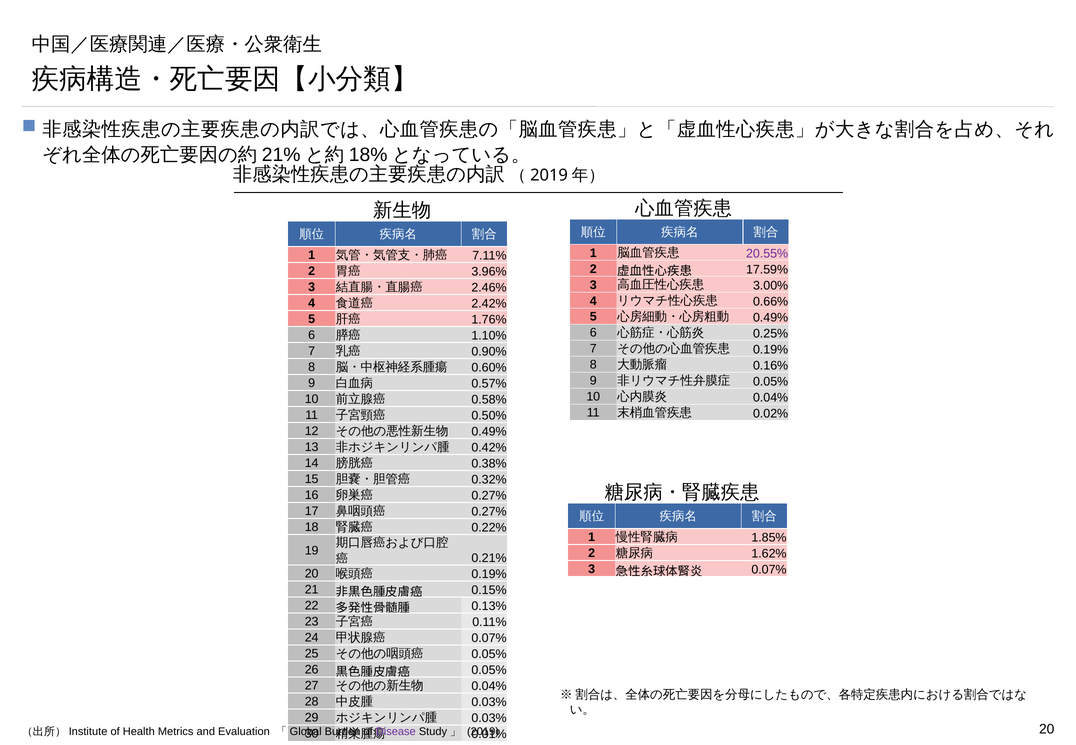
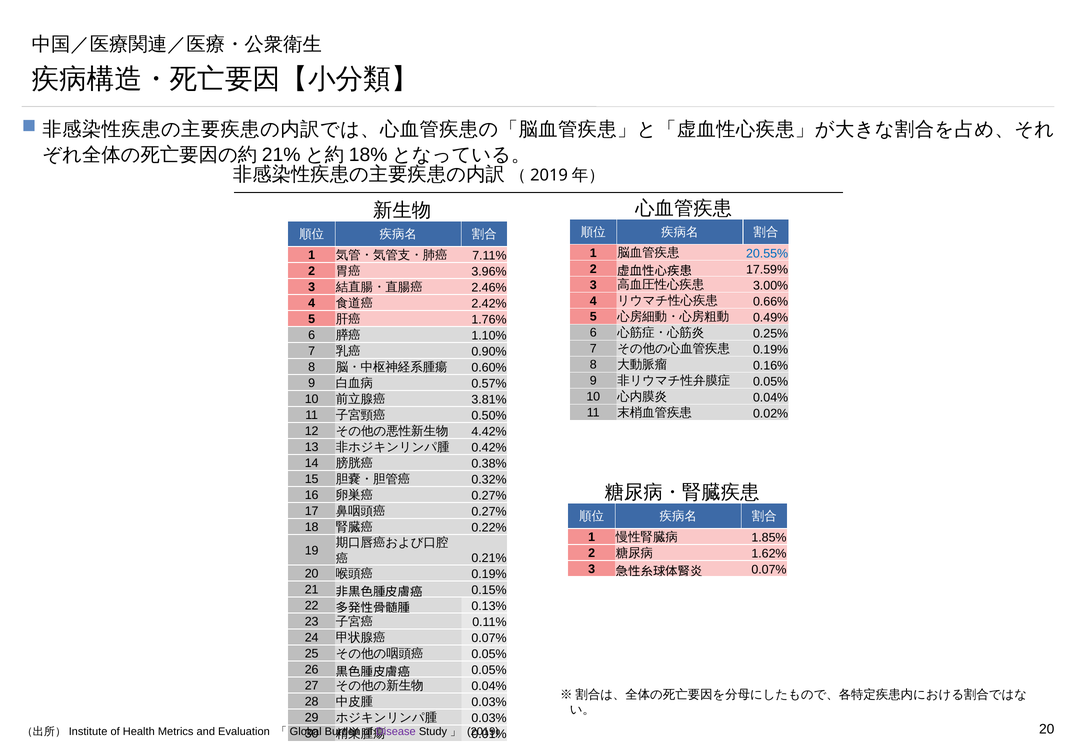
20.55% colour: purple -> blue
0.58%: 0.58% -> 3.81%
0.49% at (489, 432): 0.49% -> 4.42%
